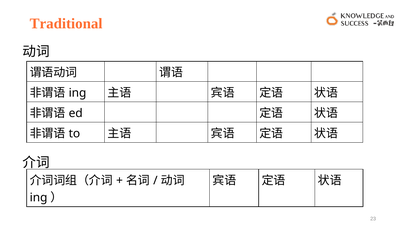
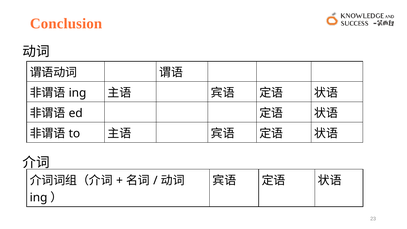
Traditional: Traditional -> Conclusion
